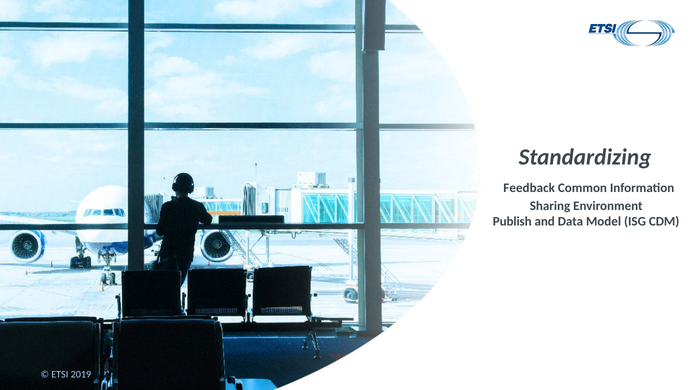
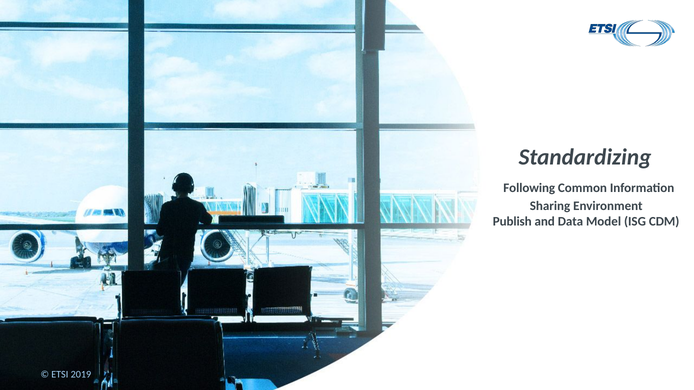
Feedback: Feedback -> Following
